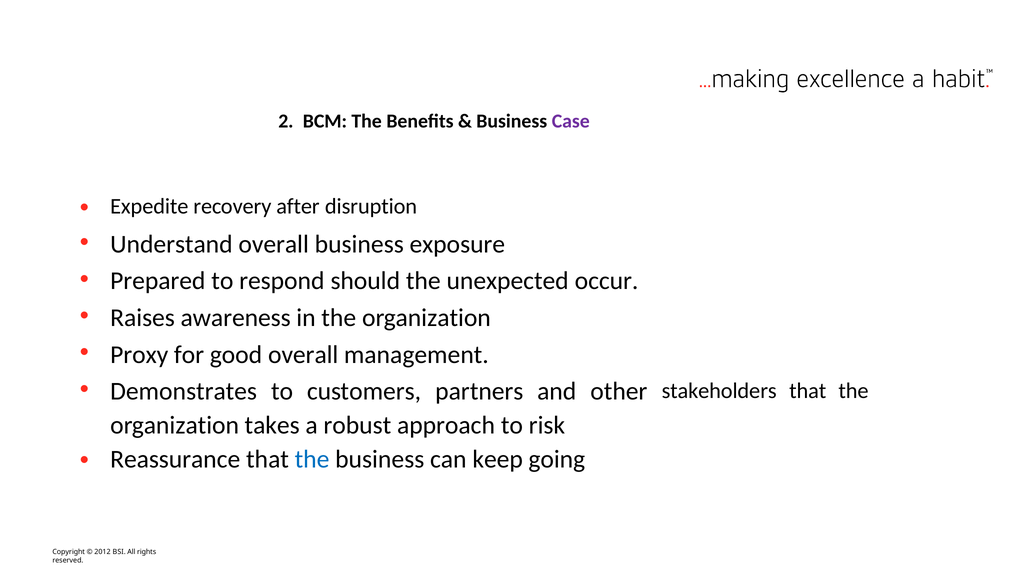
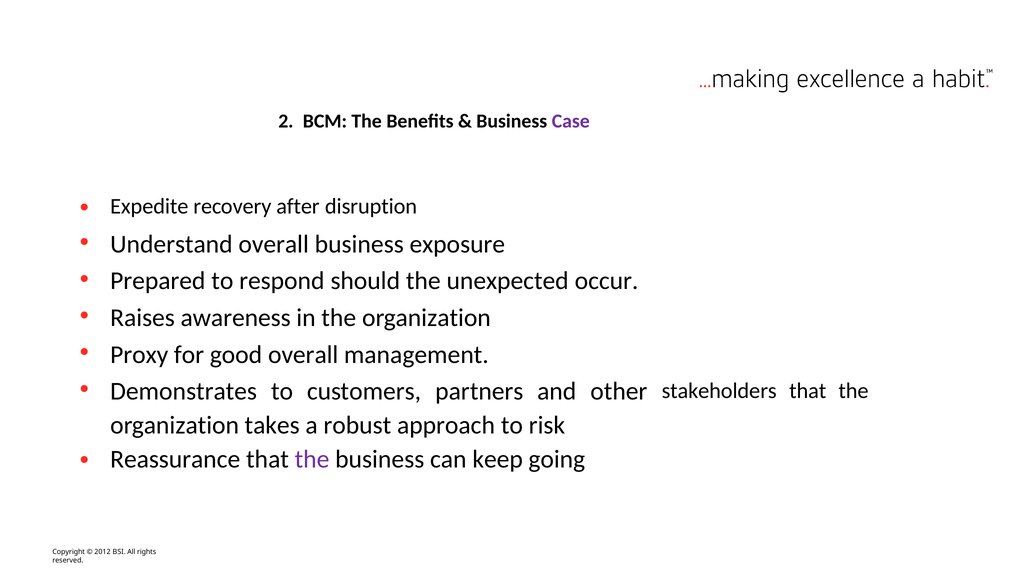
the at (312, 459) colour: blue -> purple
